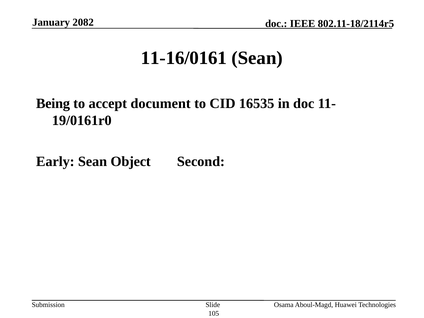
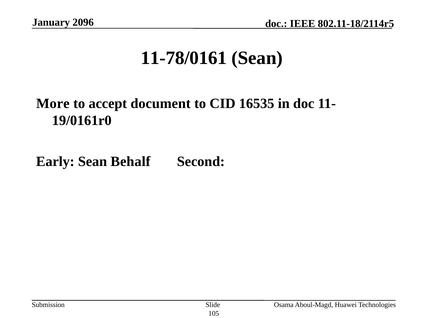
2082: 2082 -> 2096
11-16/0161: 11-16/0161 -> 11-78/0161
Being: Being -> More
Object: Object -> Behalf
